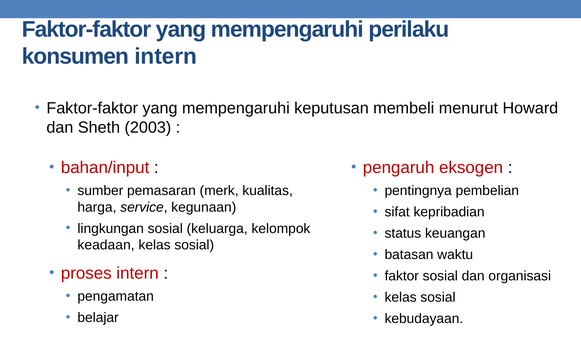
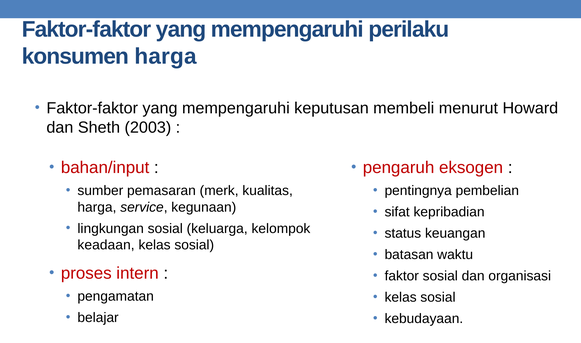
konsumen intern: intern -> harga
